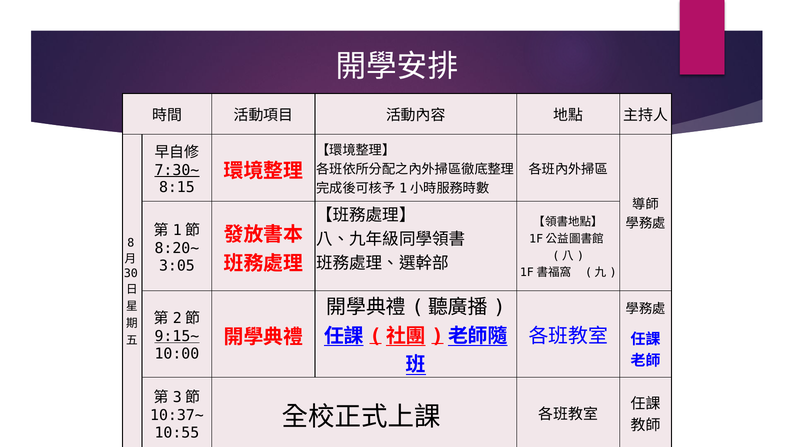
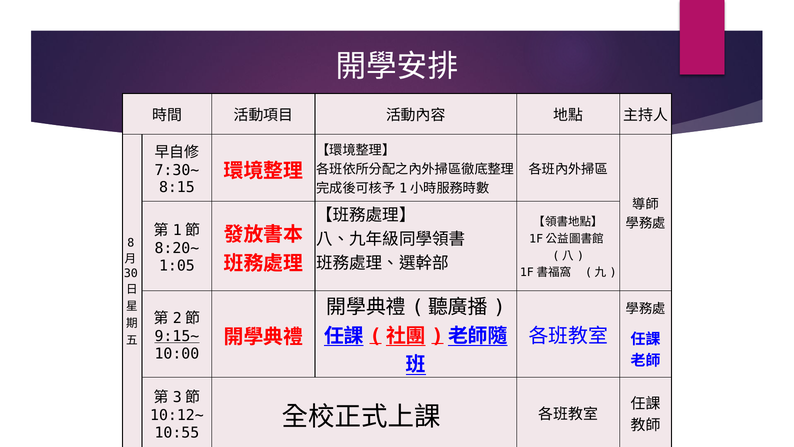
7:30~ underline: present -> none
3:05: 3:05 -> 1:05
10:37~: 10:37~ -> 10:12~
